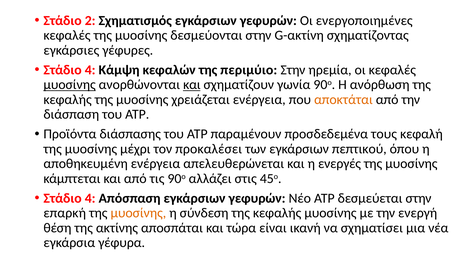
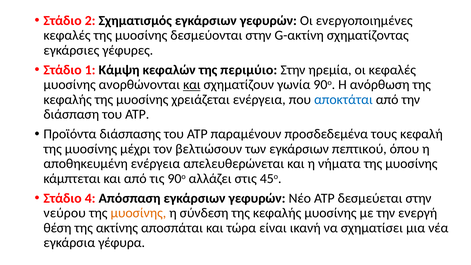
4 at (90, 70): 4 -> 1
μυοσίνης at (70, 85) underline: present -> none
αποκτάται colour: orange -> blue
προκαλέσει: προκαλέσει -> βελτιώσουν
ενεργές: ενεργές -> νήματα
επαρκή: επαρκή -> νεύρου
